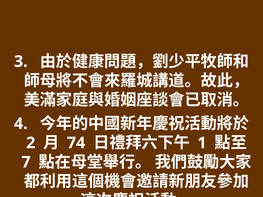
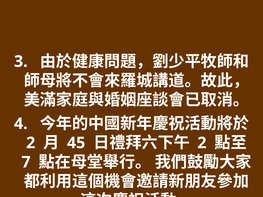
74: 74 -> 45
1 at (202, 143): 1 -> 2
